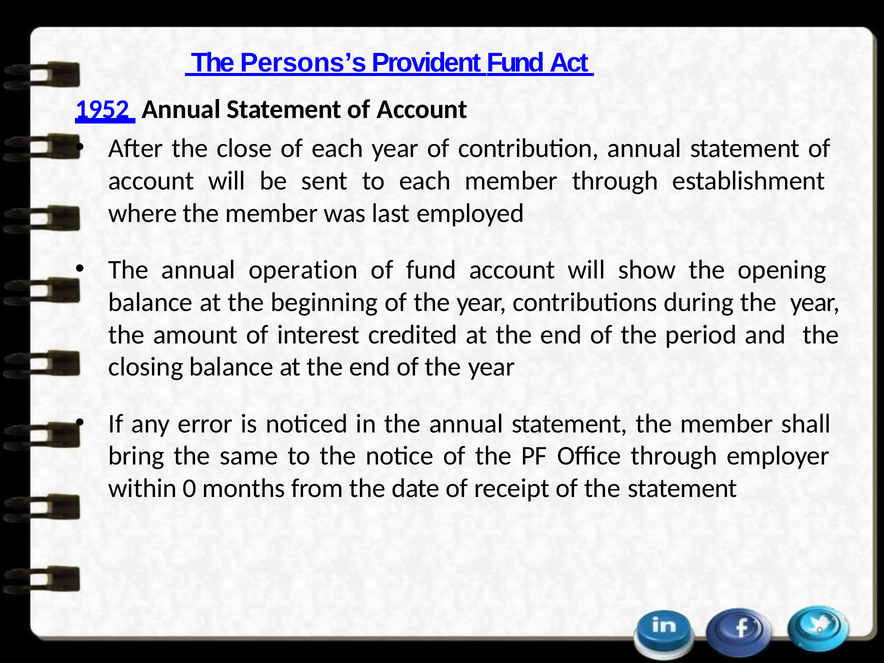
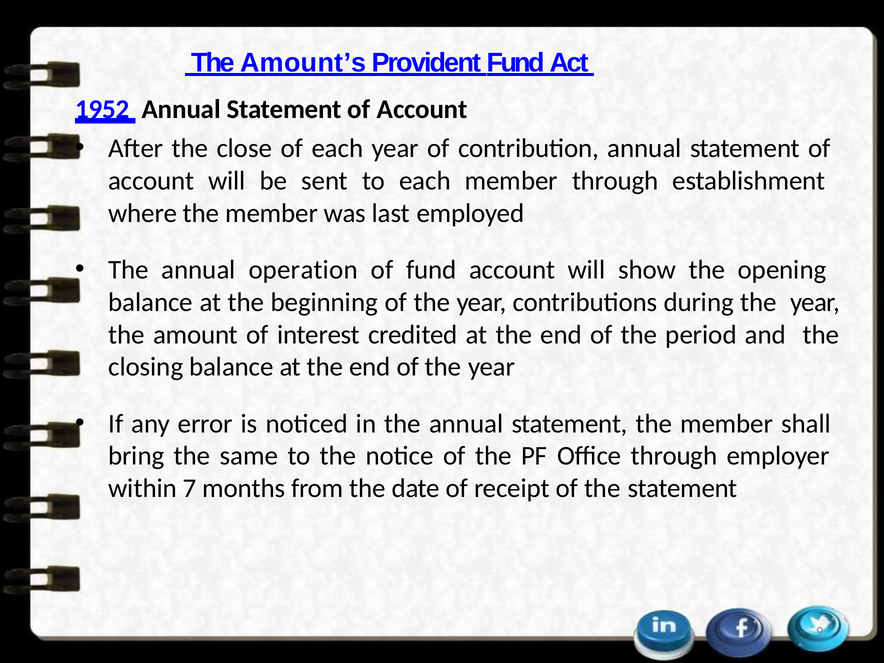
Persons’s: Persons’s -> Amount’s
0: 0 -> 7
